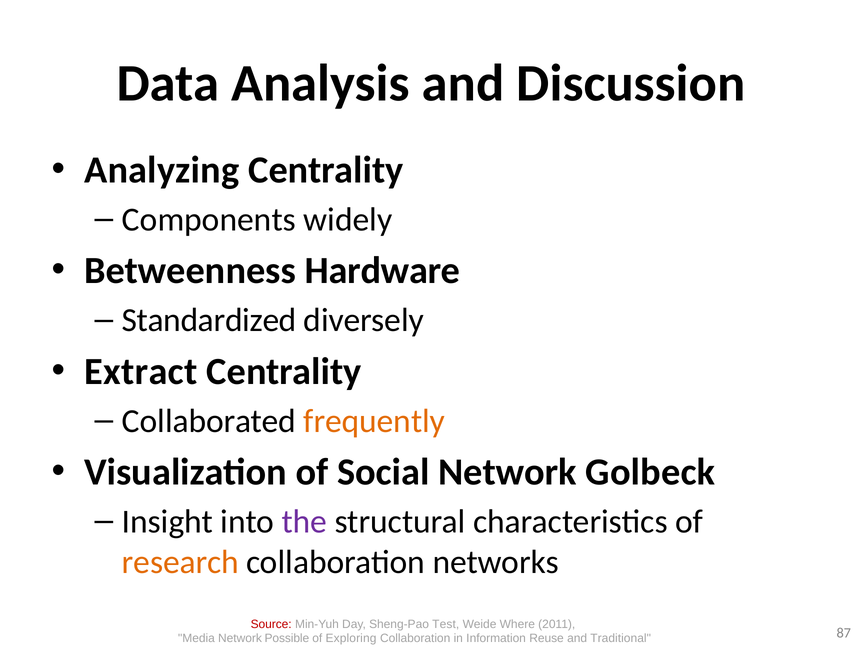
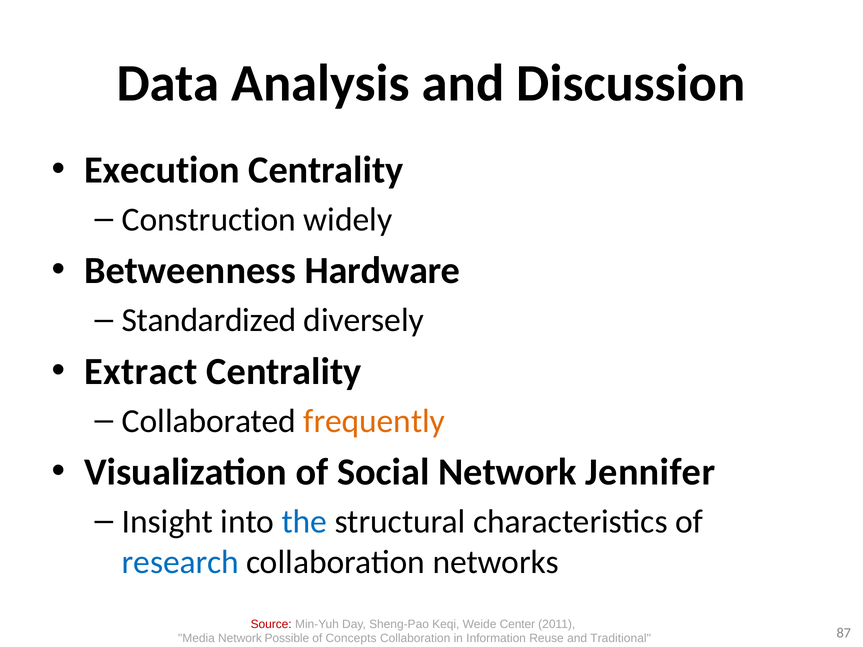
Analyzing: Analyzing -> Execution
Components: Components -> Construction
Golbeck: Golbeck -> Jennifer
the colour: purple -> blue
research colour: orange -> blue
Test: Test -> Keqi
Where: Where -> Center
Exploring: Exploring -> Concepts
